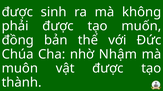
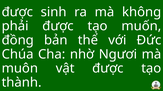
Nhậm: Nhậm -> Ngươi
